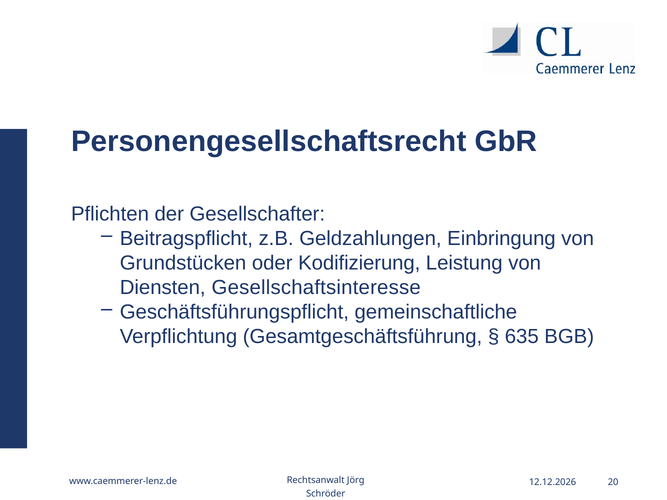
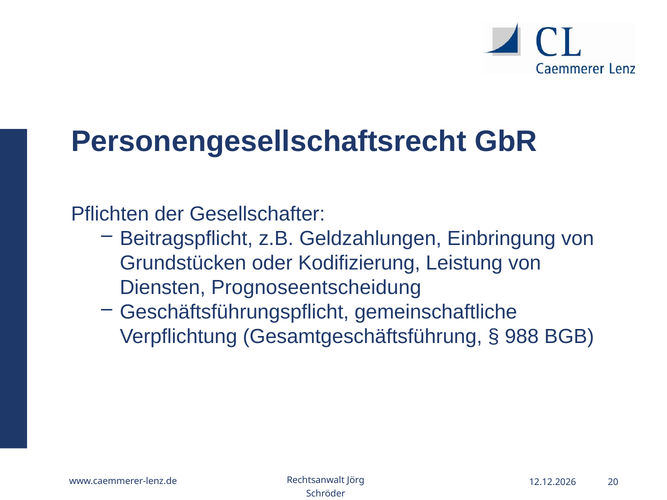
Gesellschaftsinteresse: Gesellschaftsinteresse -> Prognoseentscheidung
635: 635 -> 988
